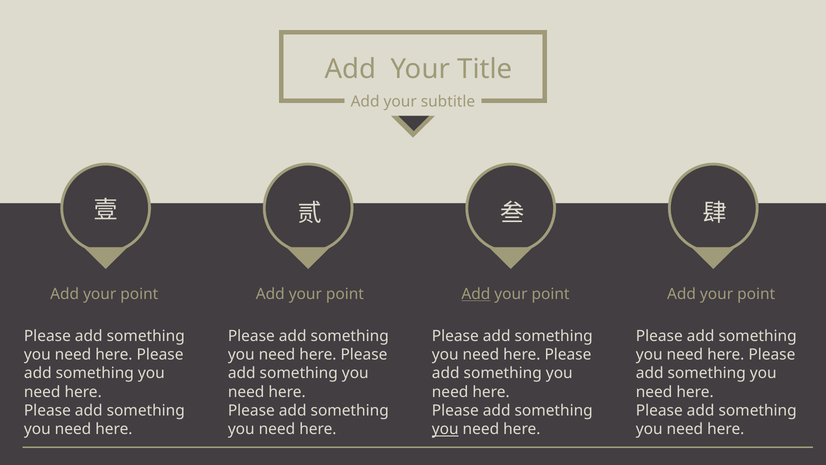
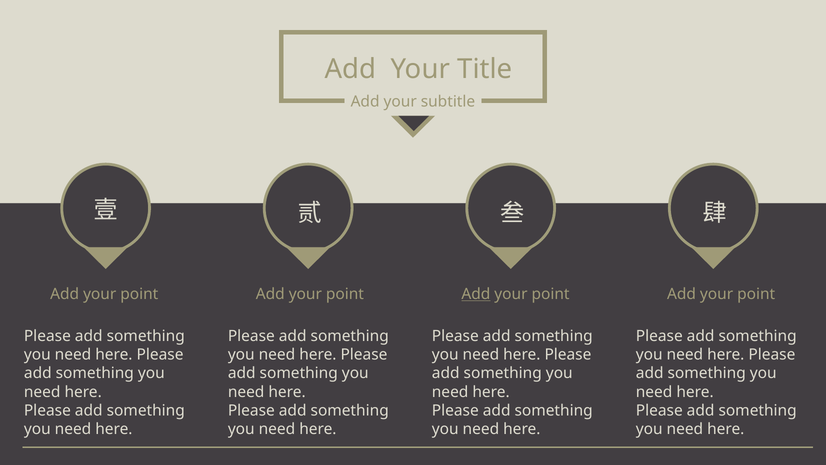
you at (445, 429) underline: present -> none
